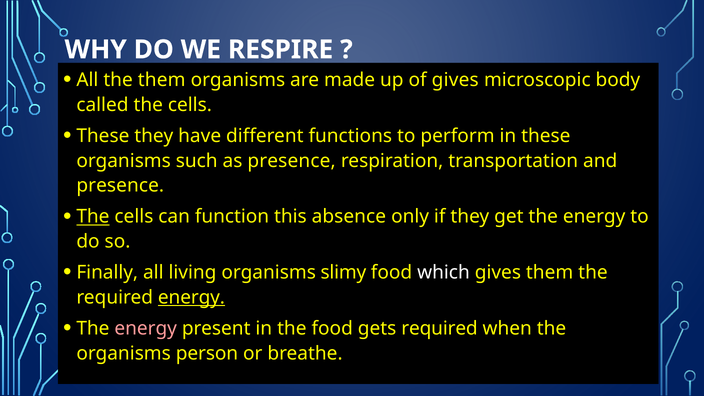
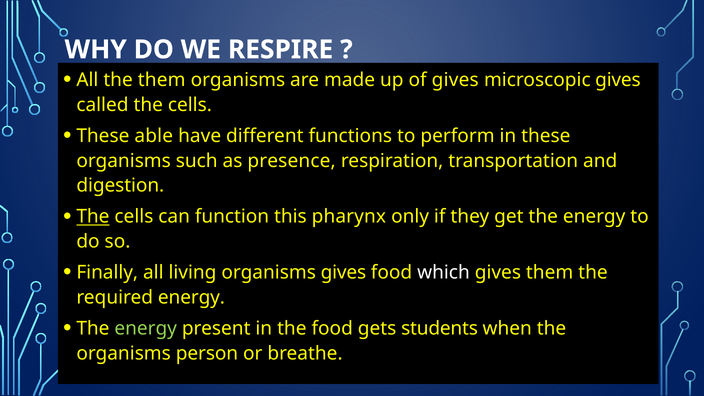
microscopic body: body -> gives
These they: they -> able
presence at (120, 185): presence -> digestion
absence: absence -> pharynx
organisms slimy: slimy -> gives
energy at (191, 297) underline: present -> none
energy at (146, 329) colour: pink -> light green
gets required: required -> students
